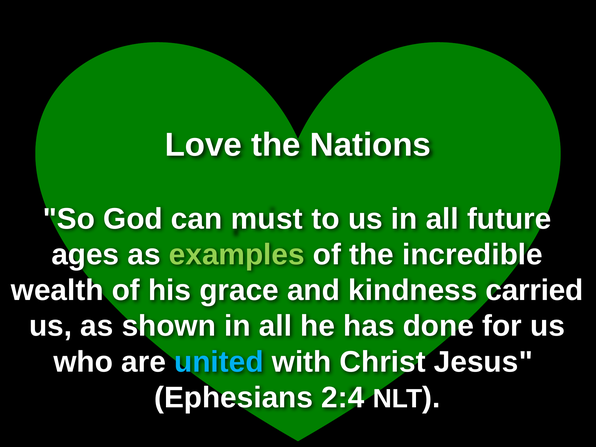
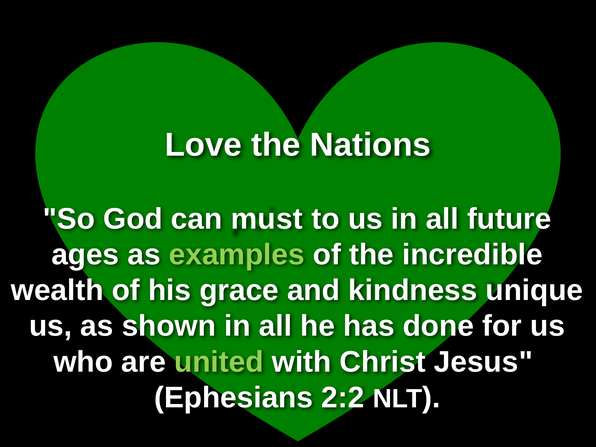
carried: carried -> unique
united colour: light blue -> light green
2:4: 2:4 -> 2:2
